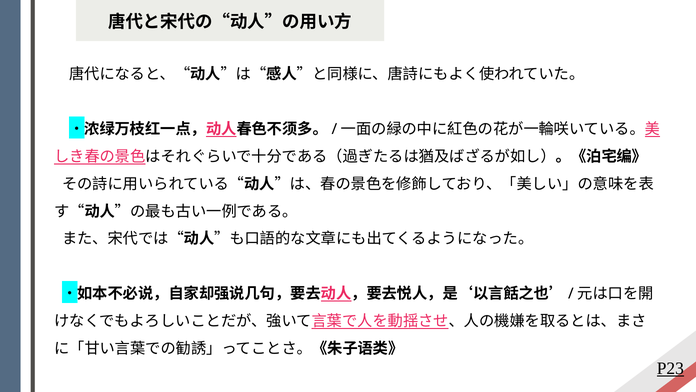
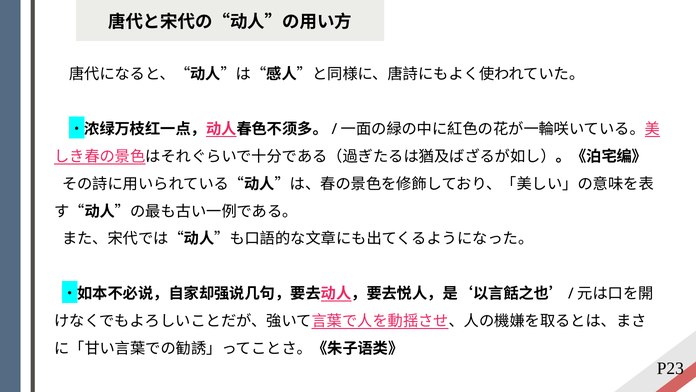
P23 underline: present -> none
